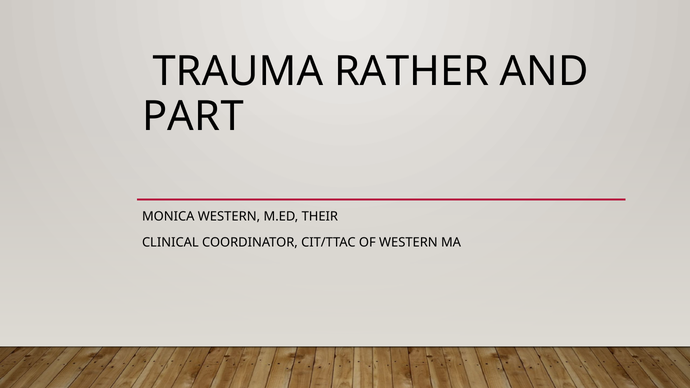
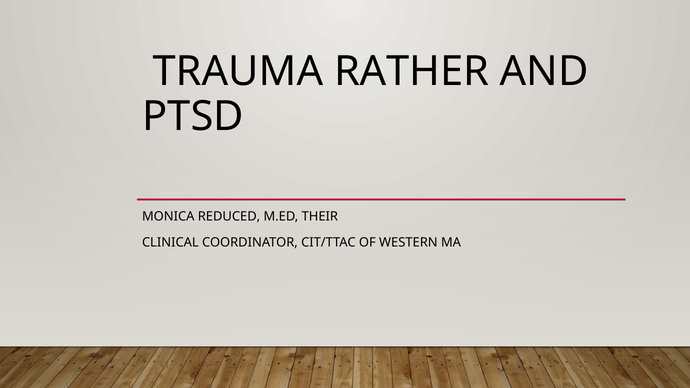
PART: PART -> PTSD
MONICA WESTERN: WESTERN -> REDUCED
